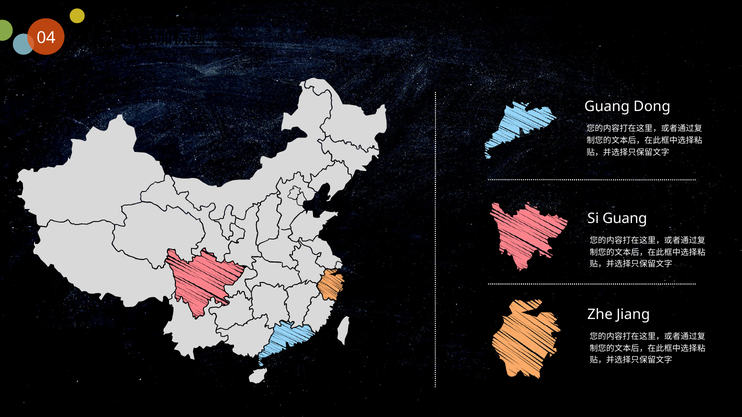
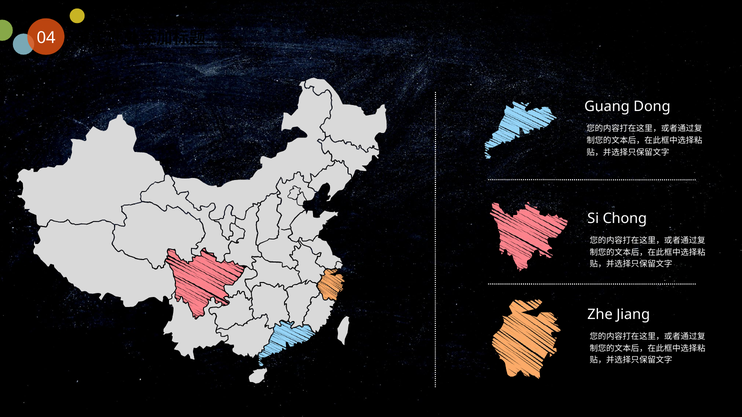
Si Guang: Guang -> Chong
